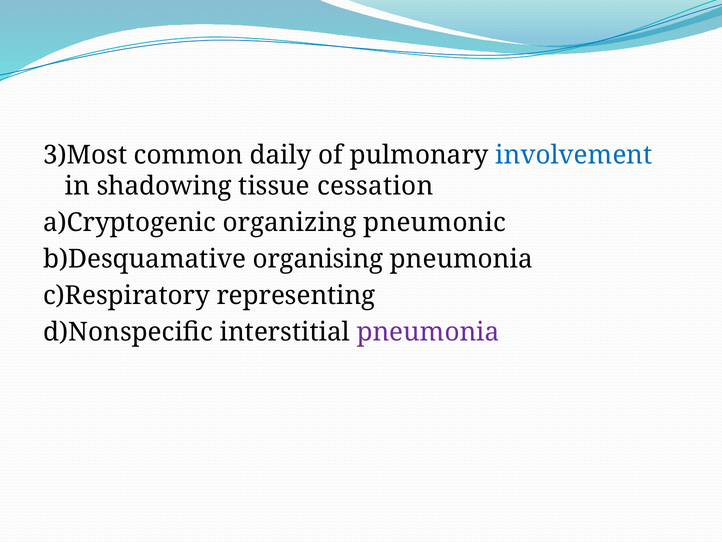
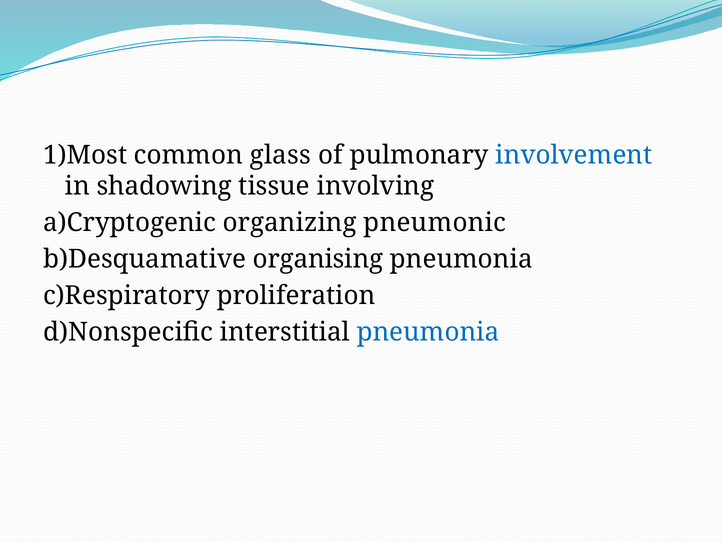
3)Most: 3)Most -> 1)Most
daily: daily -> glass
cessation: cessation -> involving
representing: representing -> proliferation
pneumonia at (428, 332) colour: purple -> blue
